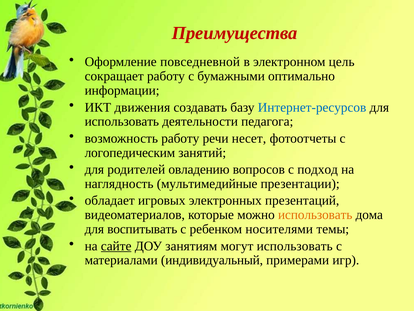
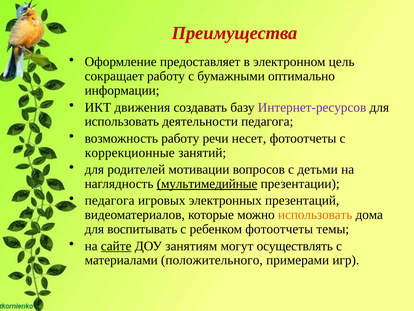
повседневной: повседневной -> предоставляет
Интернет-ресурсов colour: blue -> purple
логопедическим: логопедическим -> коррекционные
овладению: овладению -> мотивации
подход: подход -> детьми
мультимедийные underline: none -> present
обладает at (110, 200): обладает -> педагога
ребенком носителями: носителями -> фотоотчеты
могут использовать: использовать -> осуществлять
индивидуальный: индивидуальный -> положительного
